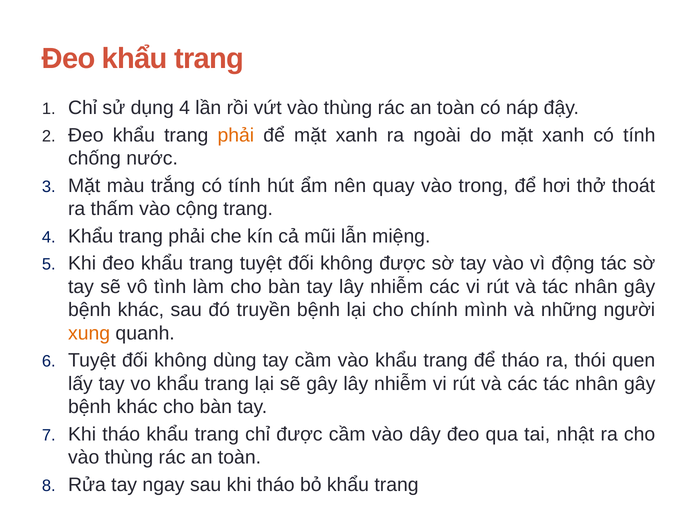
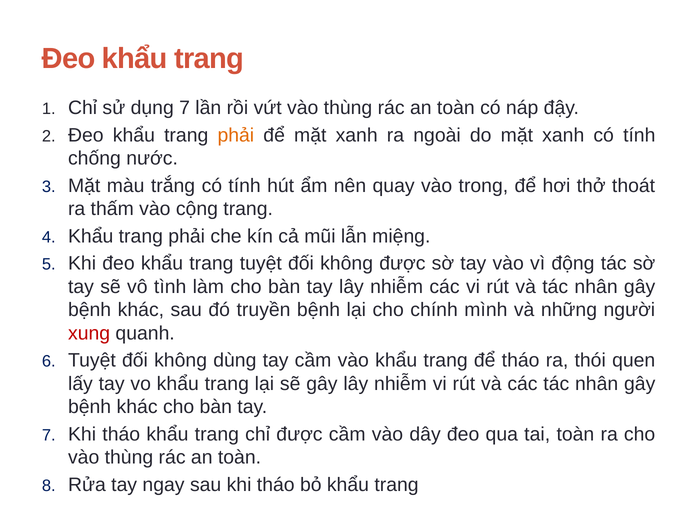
dụng 4: 4 -> 7
xung colour: orange -> red
tai nhật: nhật -> toàn
